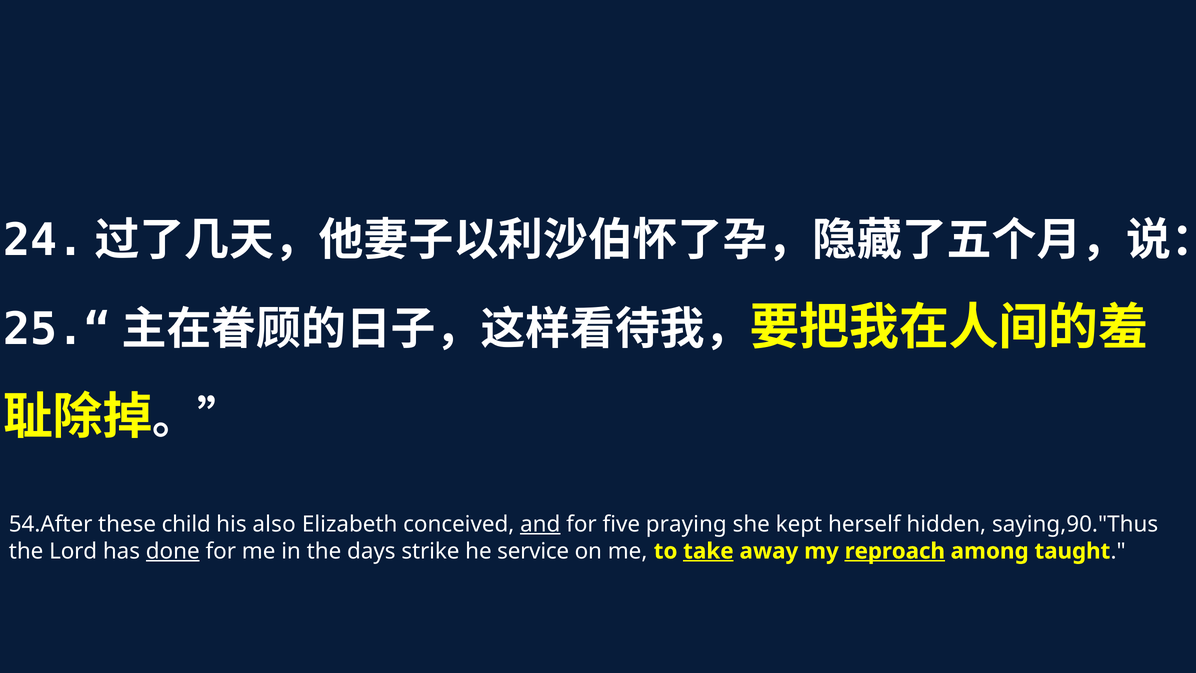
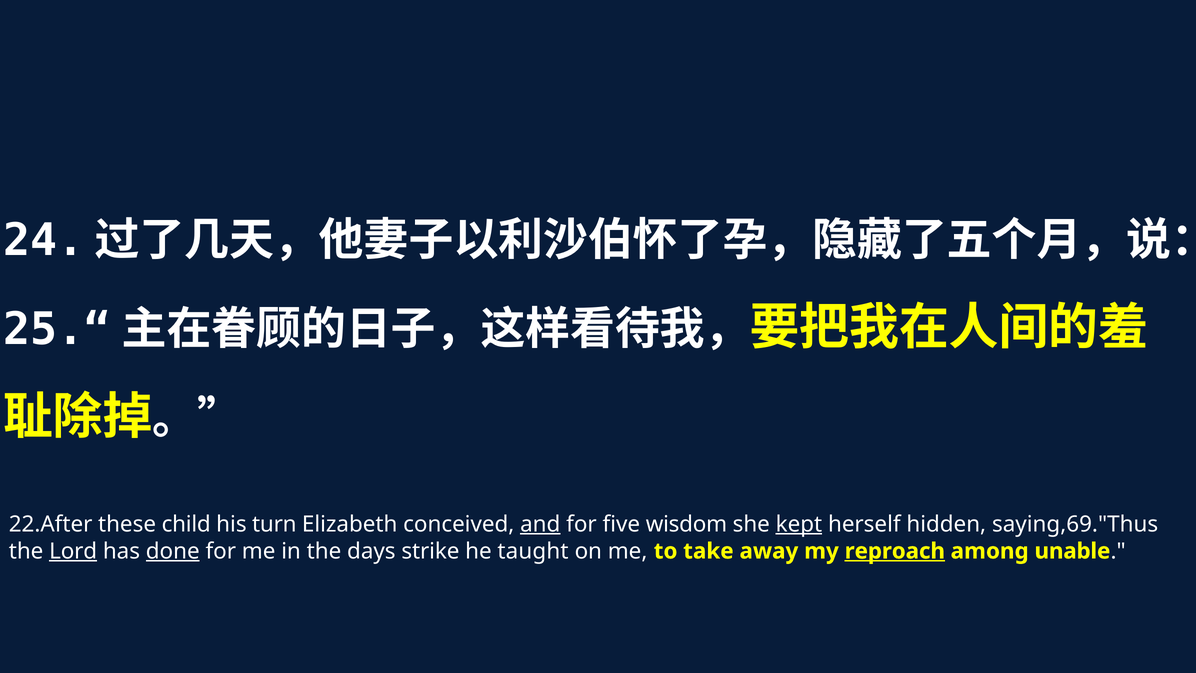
54.After: 54.After -> 22.After
also: also -> turn
praying: praying -> wisdom
kept underline: none -> present
saying,90."Thus: saying,90."Thus -> saying,69."Thus
Lord underline: none -> present
service: service -> taught
take underline: present -> none
taught: taught -> unable
